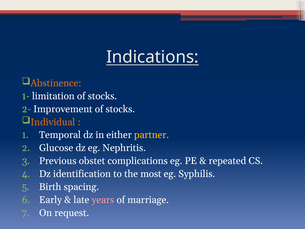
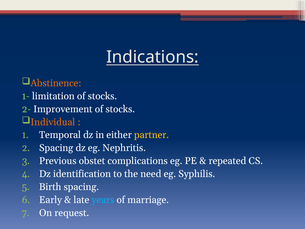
Glucose at (56, 148): Glucose -> Spacing
most: most -> need
years colour: pink -> light blue
